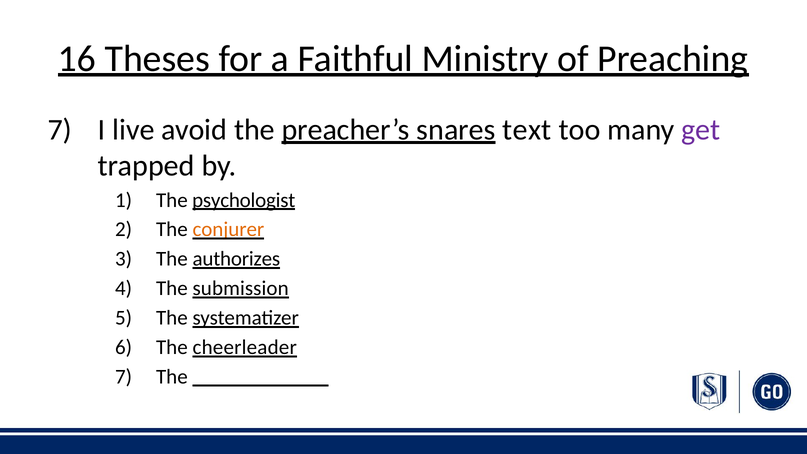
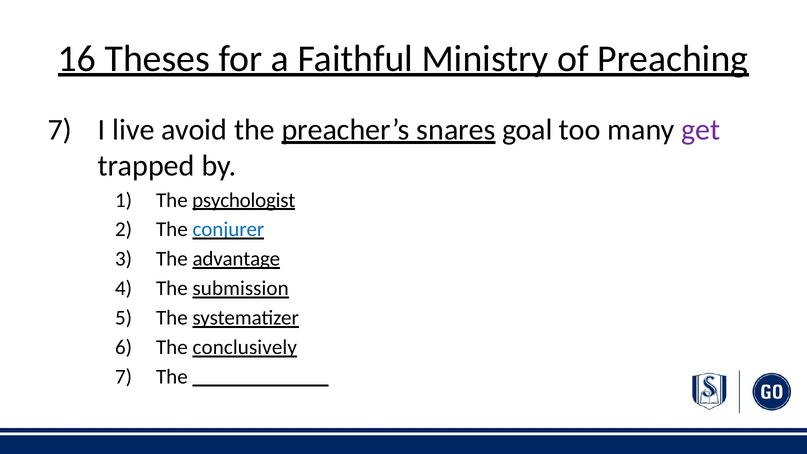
text: text -> goal
conjurer colour: orange -> blue
authorizes: authorizes -> advantage
cheerleader: cheerleader -> conclusively
